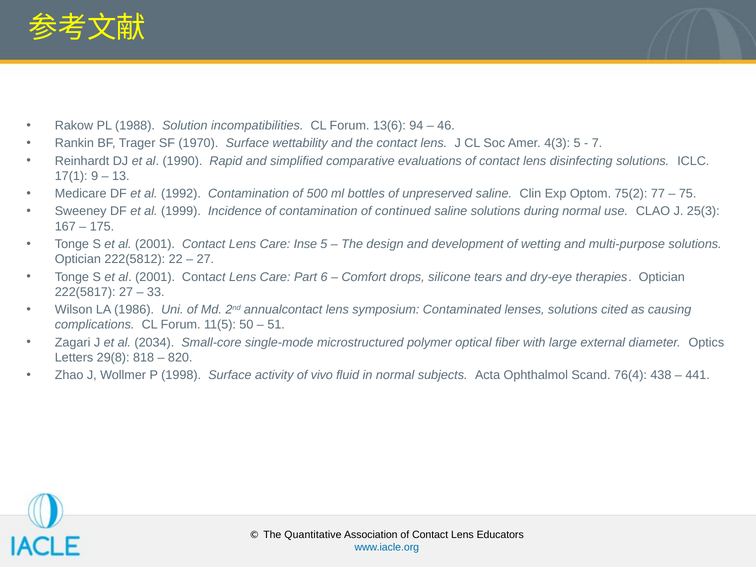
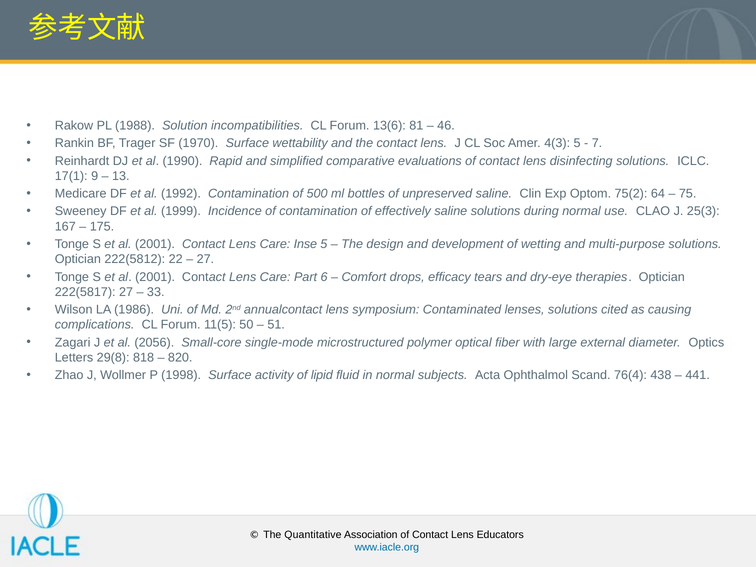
94: 94 -> 81
77: 77 -> 64
continued: continued -> effectively
silicone: silicone -> efficacy
2034: 2034 -> 2056
vivo: vivo -> lipid
